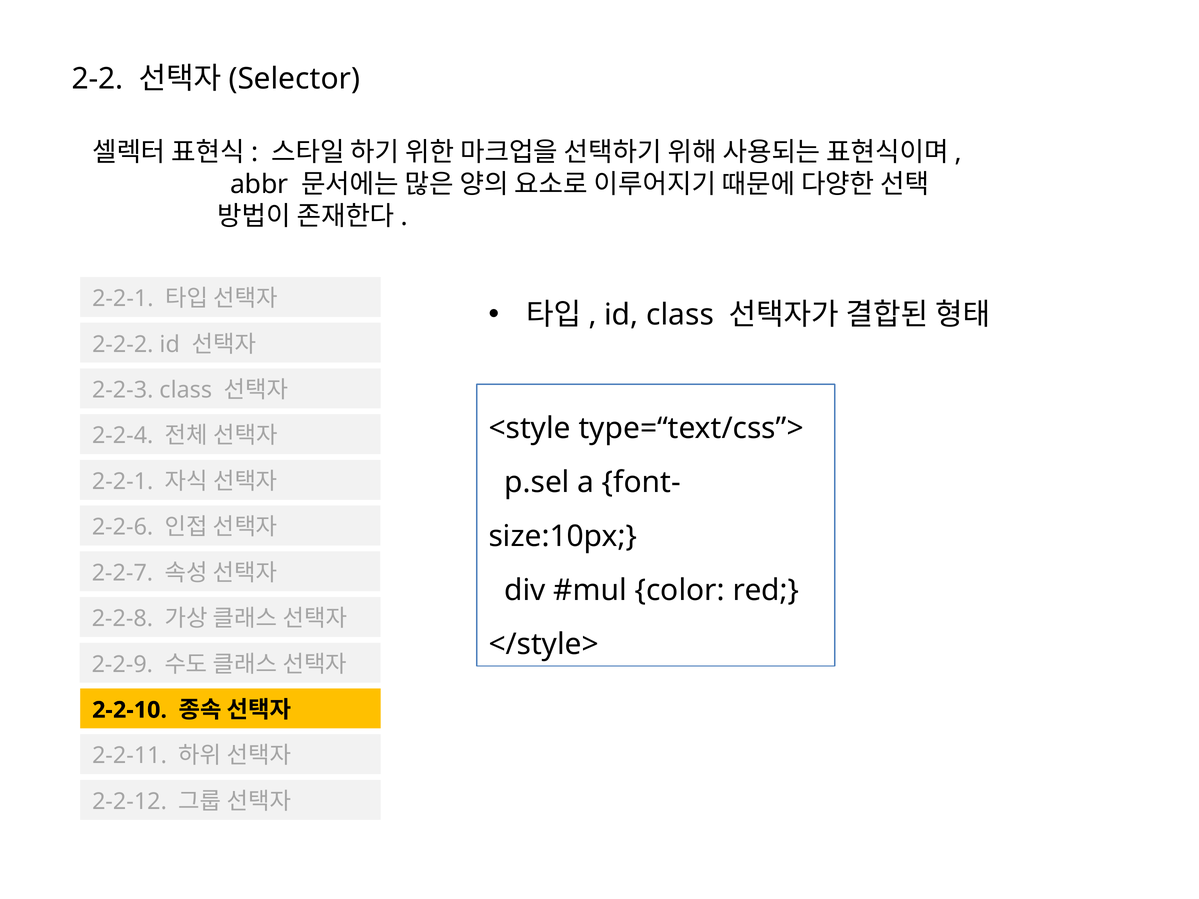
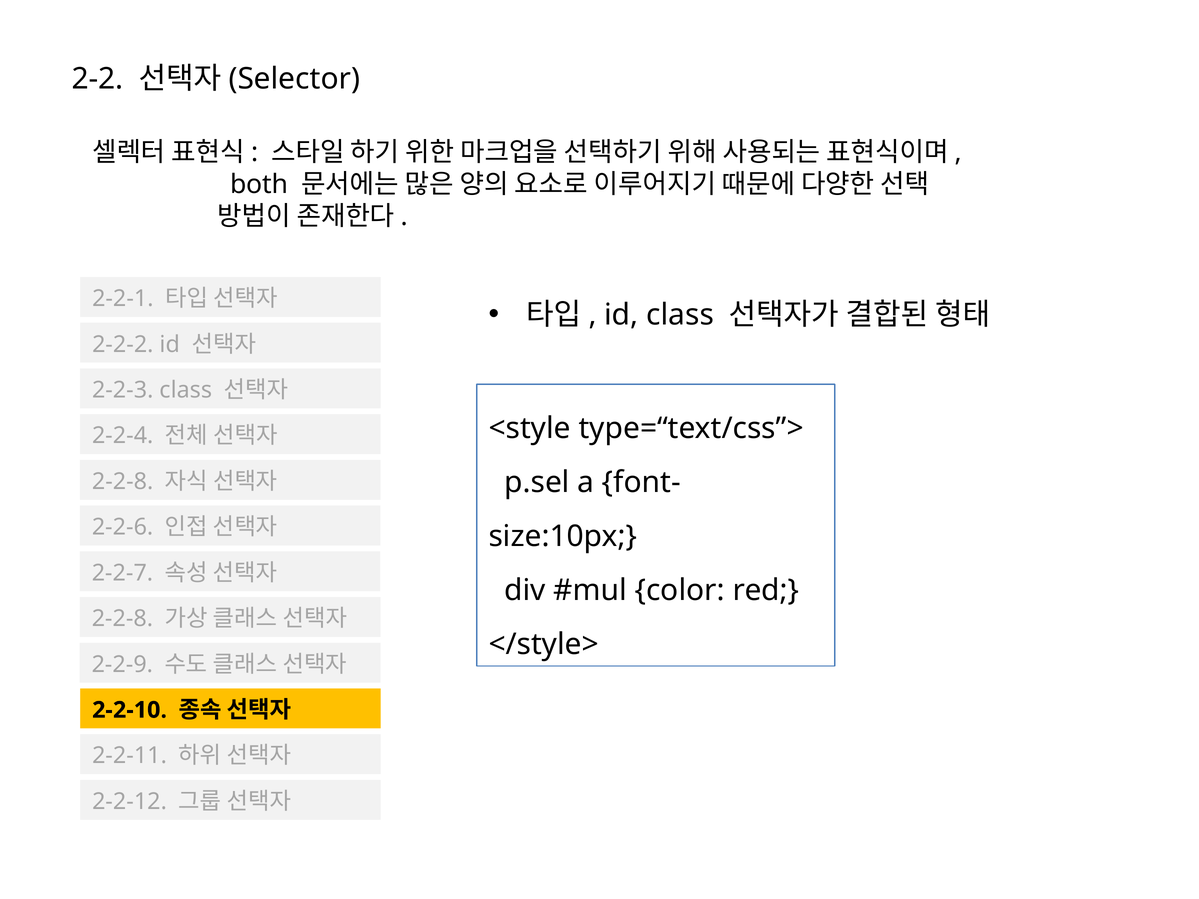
abbr: abbr -> both
2-2-1 at (123, 482): 2-2-1 -> 2-2-8
